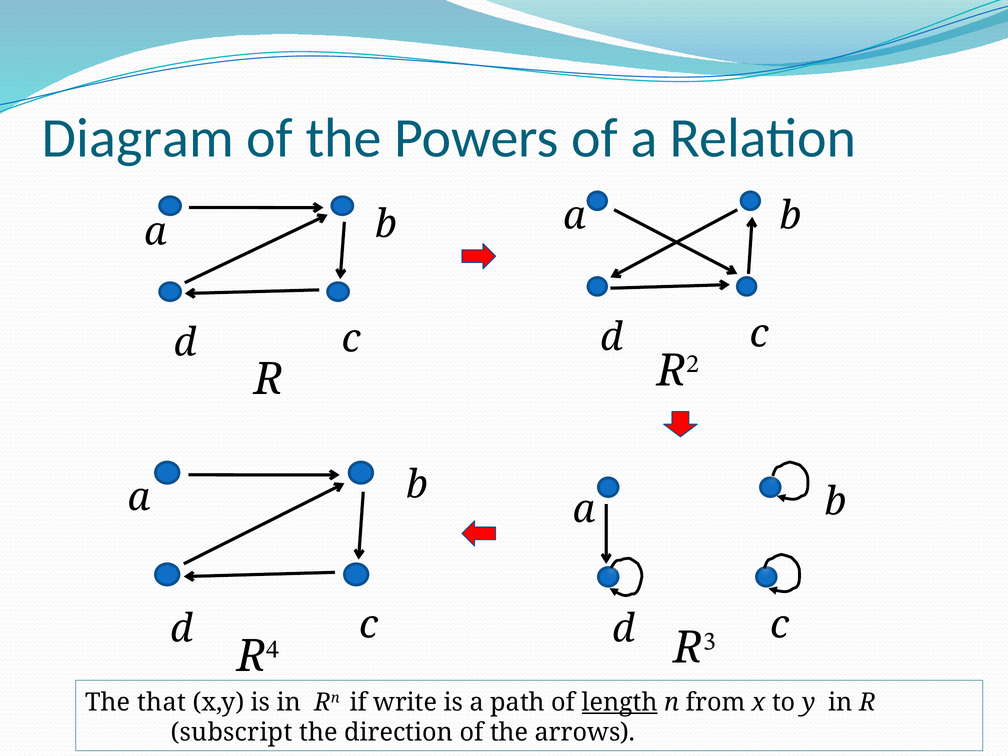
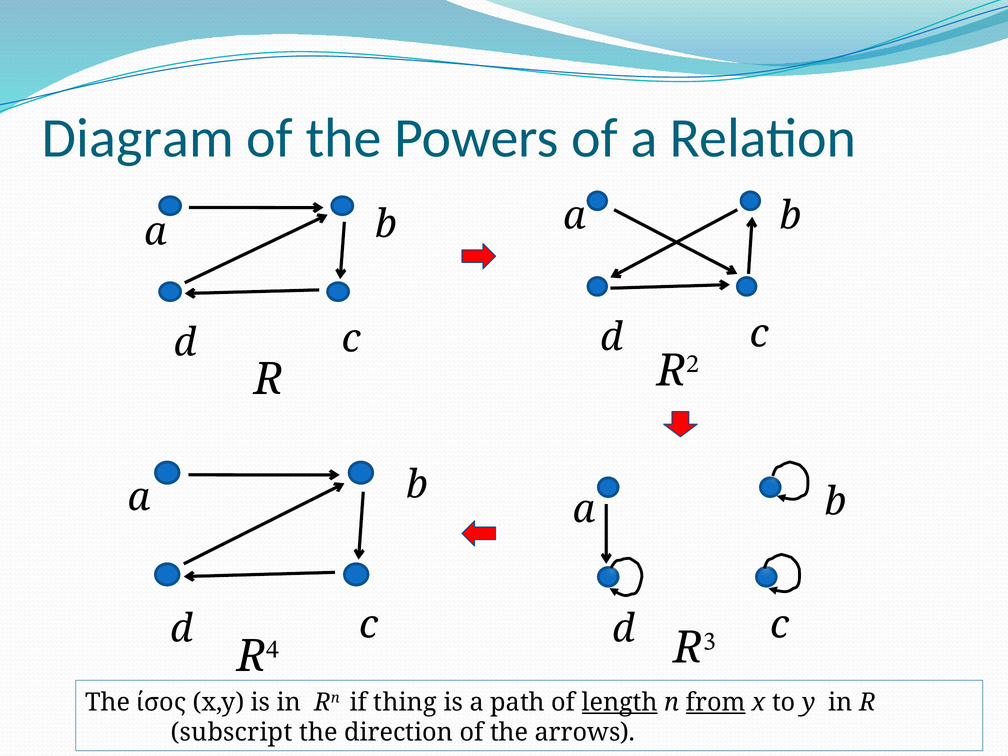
that: that -> ίσος
write: write -> thing
from underline: none -> present
